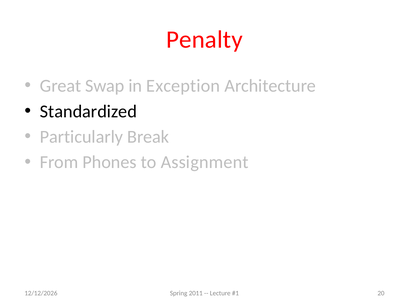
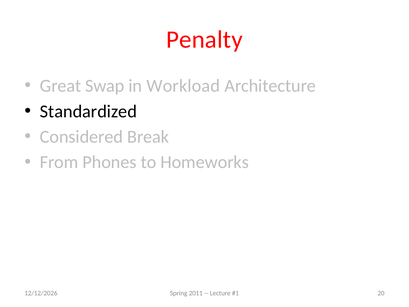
Exception: Exception -> Workload
Particularly: Particularly -> Considered
Assignment: Assignment -> Homeworks
